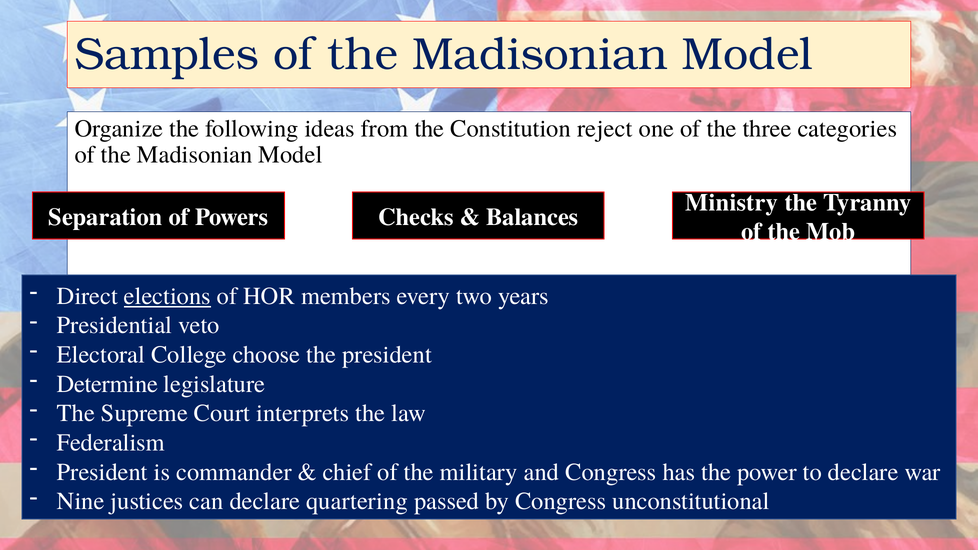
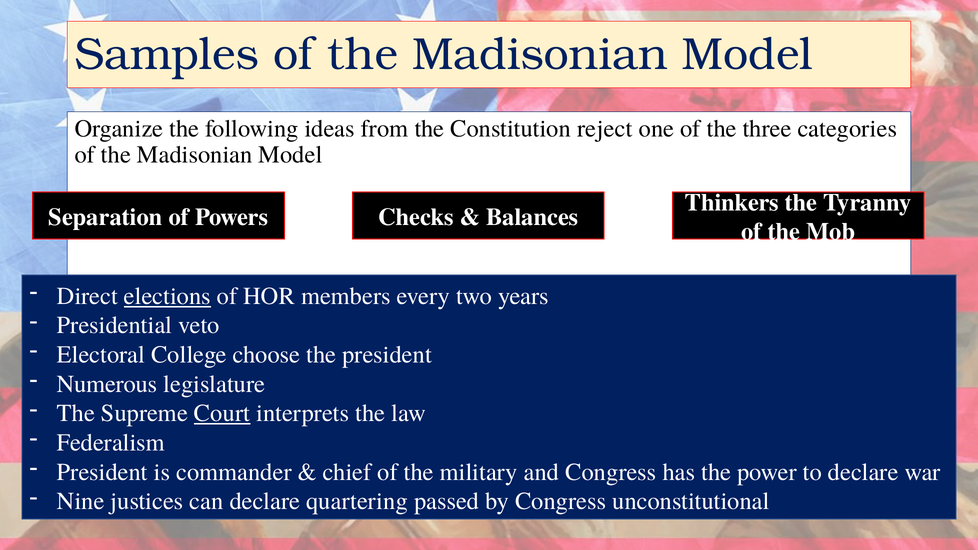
Ministry: Ministry -> Thinkers
Determine: Determine -> Numerous
Court underline: none -> present
